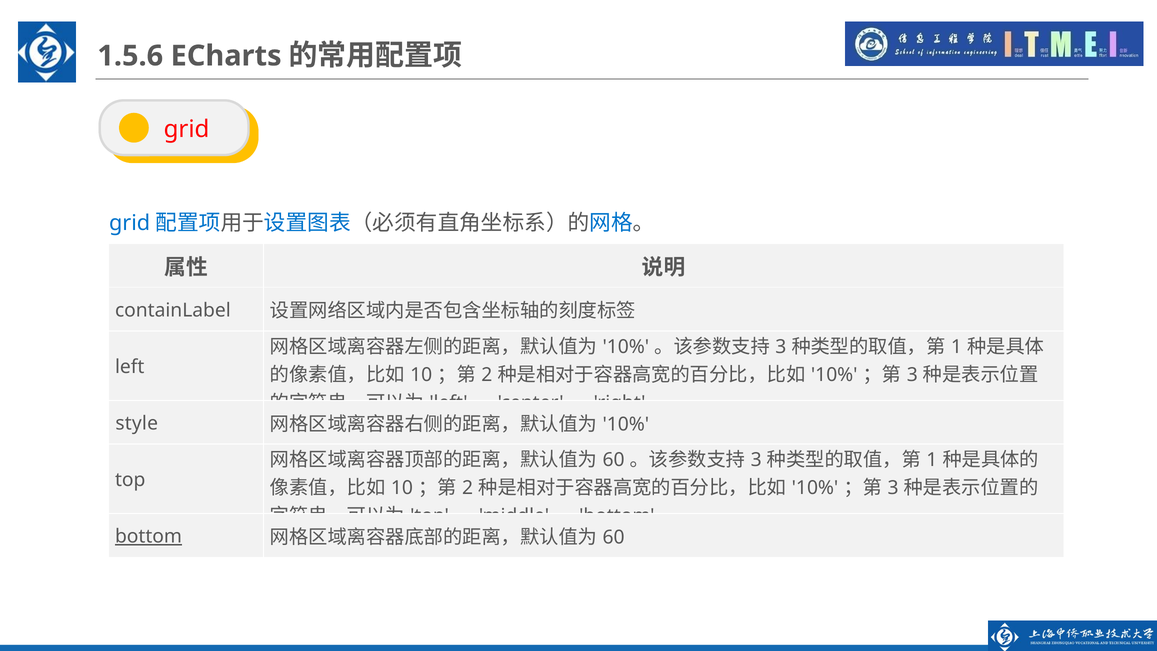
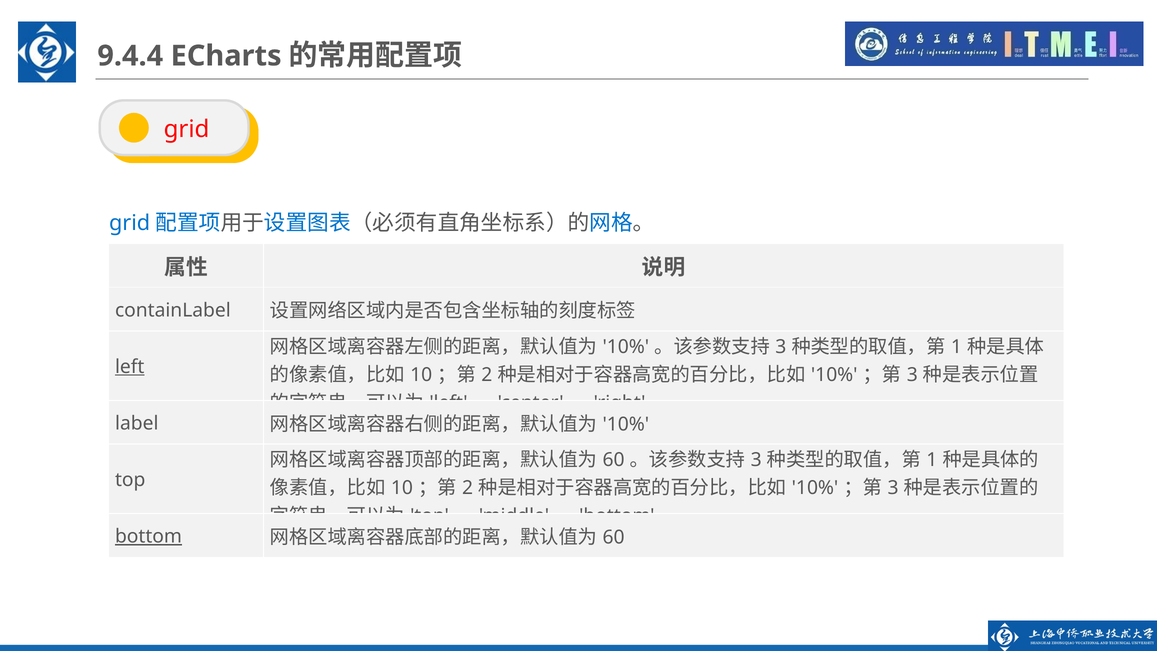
1.5.6: 1.5.6 -> 9.4.4
left at (130, 367) underline: none -> present
style: style -> label
